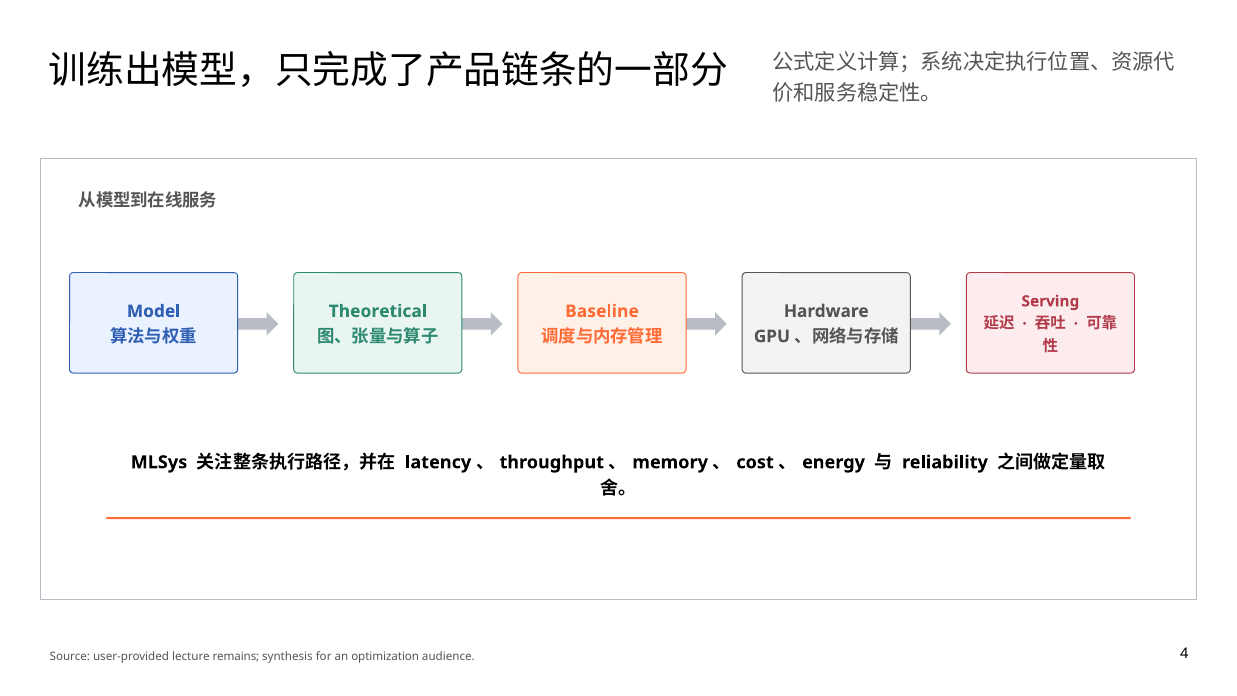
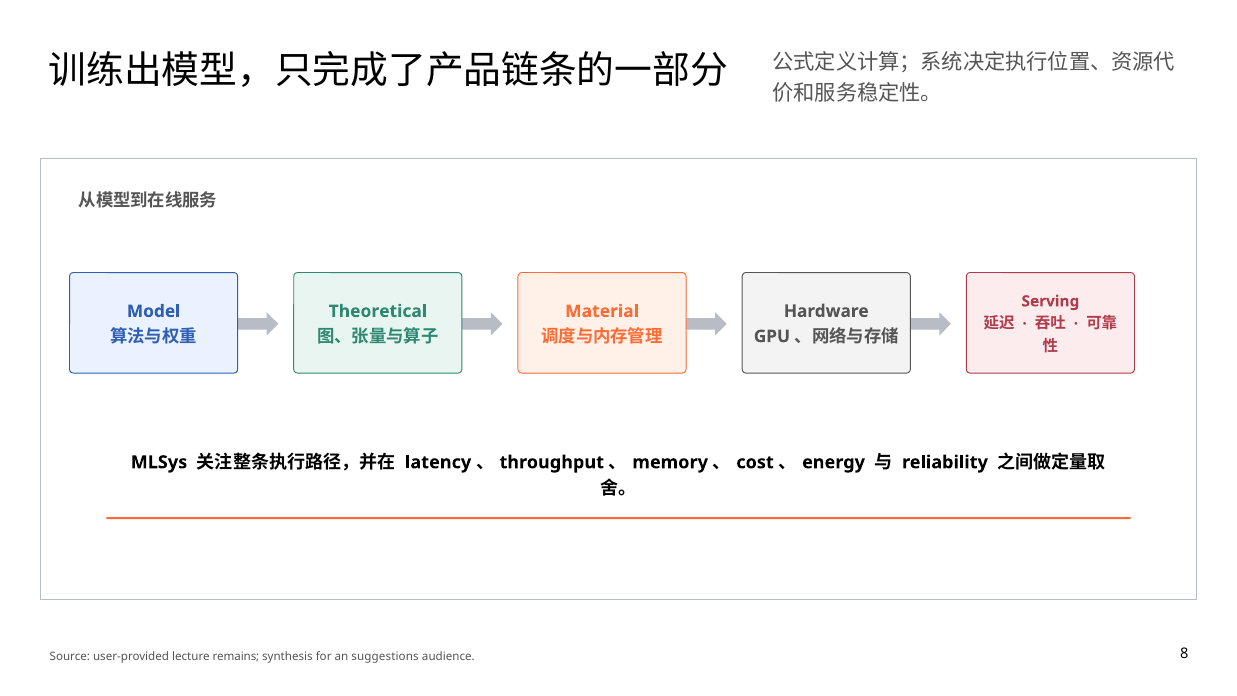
Baseline: Baseline -> Material
optimization: optimization -> suggestions
4: 4 -> 8
